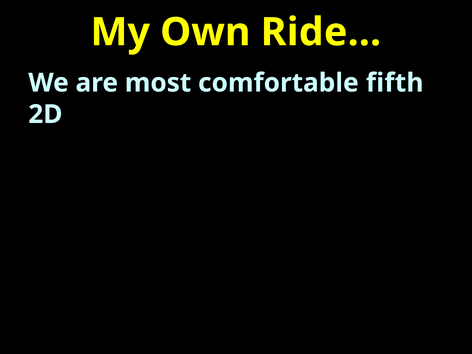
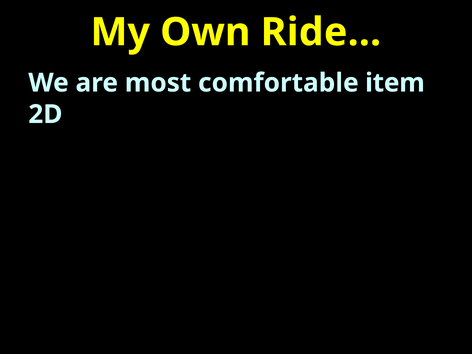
fifth: fifth -> item
